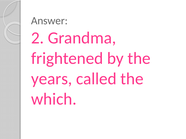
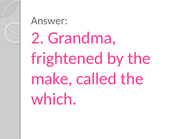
years: years -> make
